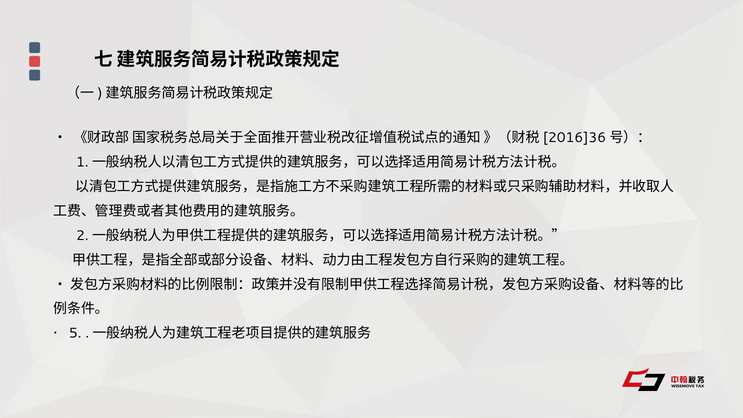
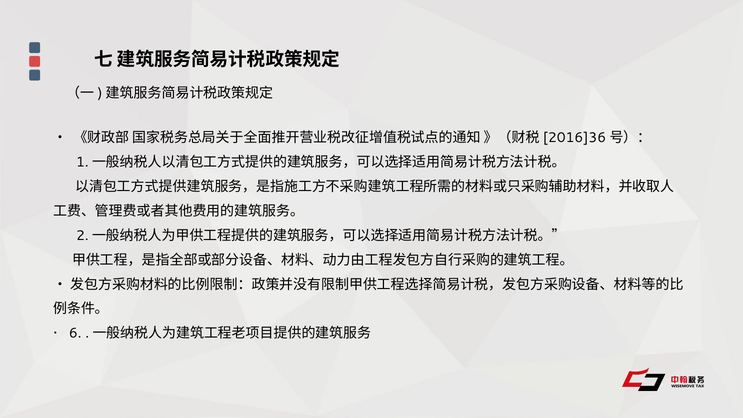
5: 5 -> 6
